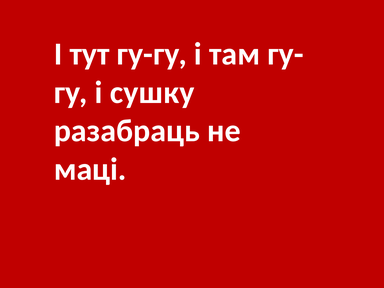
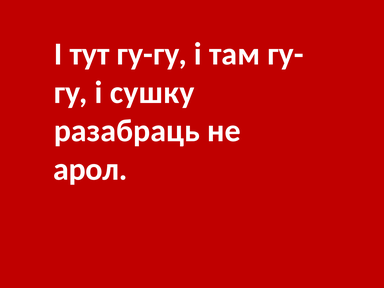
маці: маці -> арол
